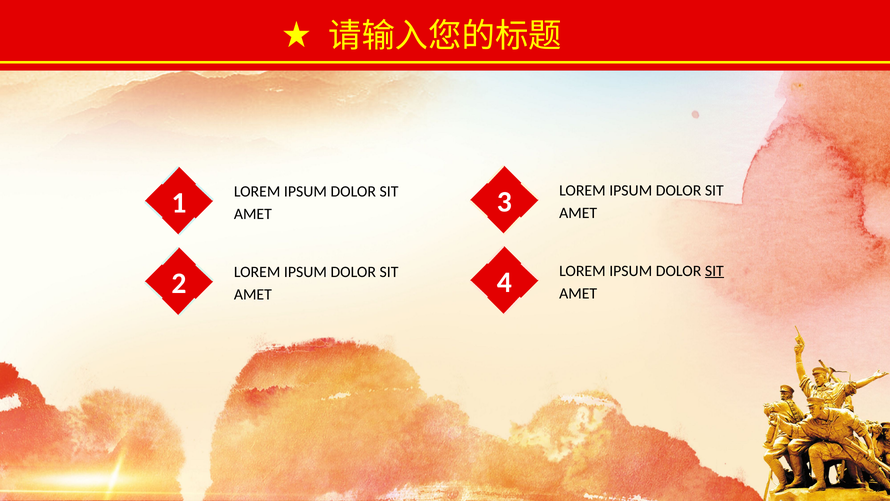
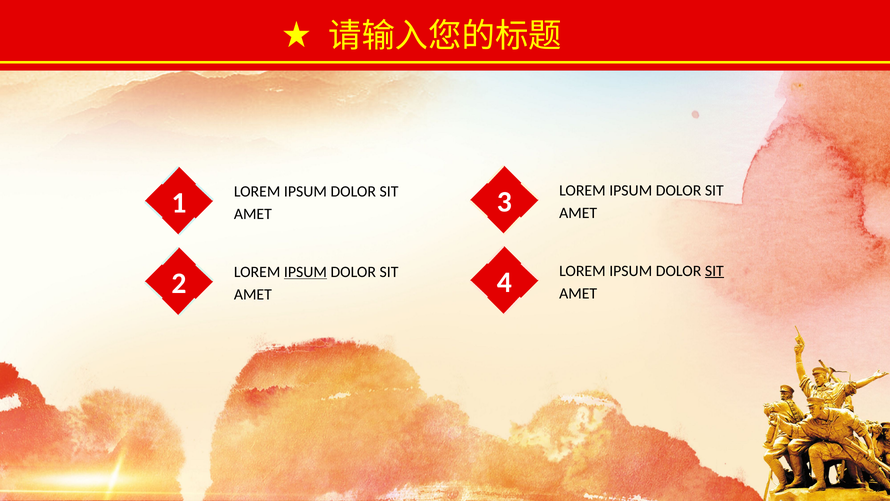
IPSUM at (305, 272) underline: none -> present
